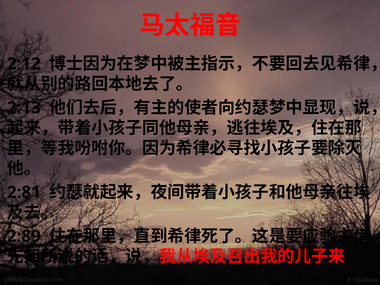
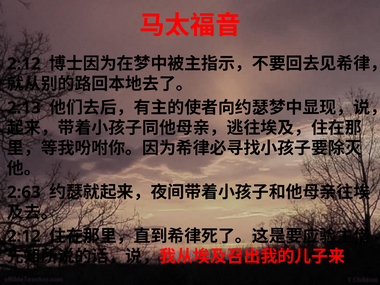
2:81: 2:81 -> 2:63
2:89 at (24, 236): 2:89 -> 2:12
